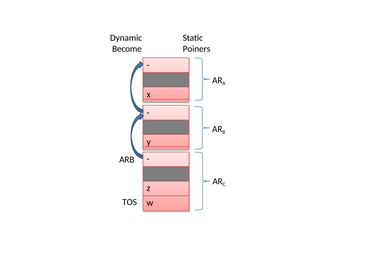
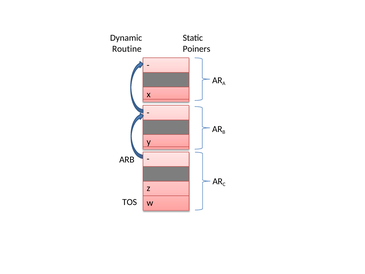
Become: Become -> Routine
